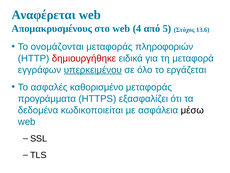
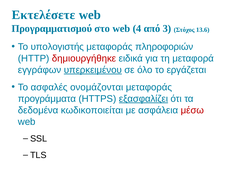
Αναφέρεται: Αναφέρεται -> Εκτελέσετε
Απομακρυσμένους: Απομακρυσμένους -> Προγραμματισμού
5: 5 -> 3
ονομάζονται: ονομάζονται -> υπολογιστής
καθορισμένο: καθορισμένο -> ονομάζονται
εξασφαλίζει underline: none -> present
μέσω colour: black -> red
